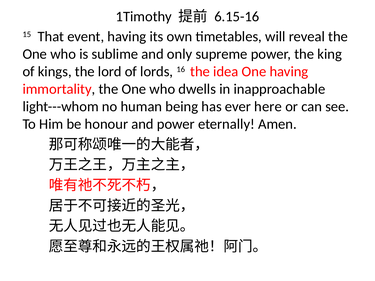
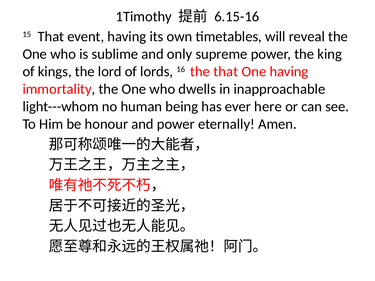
the idea: idea -> that
